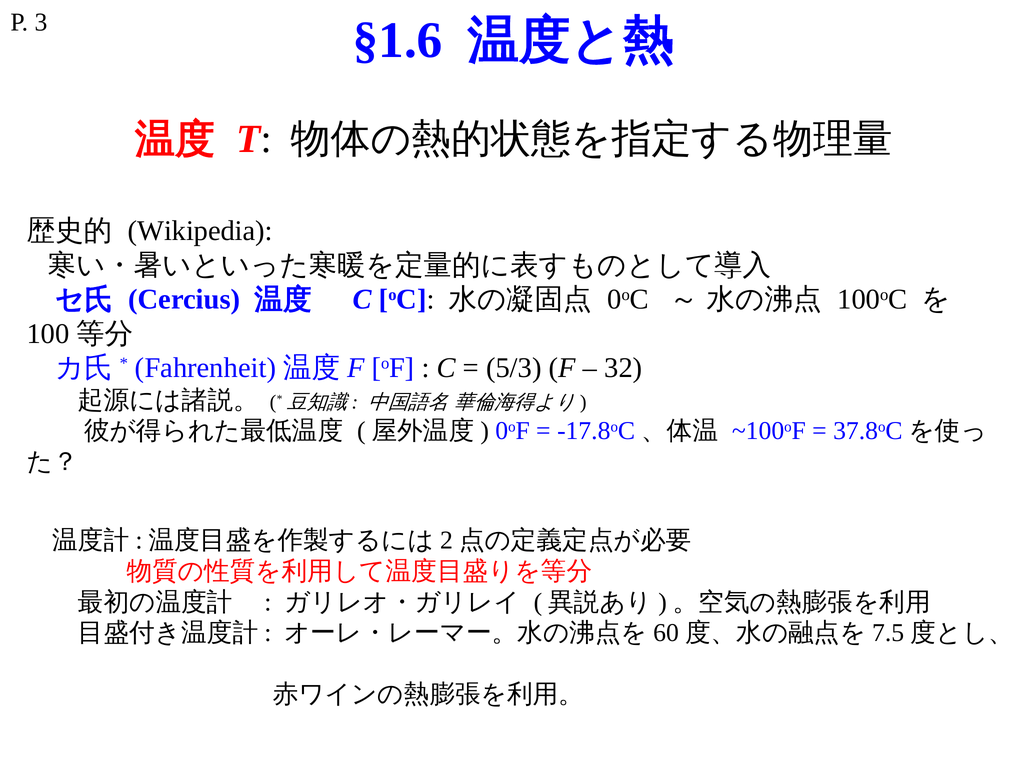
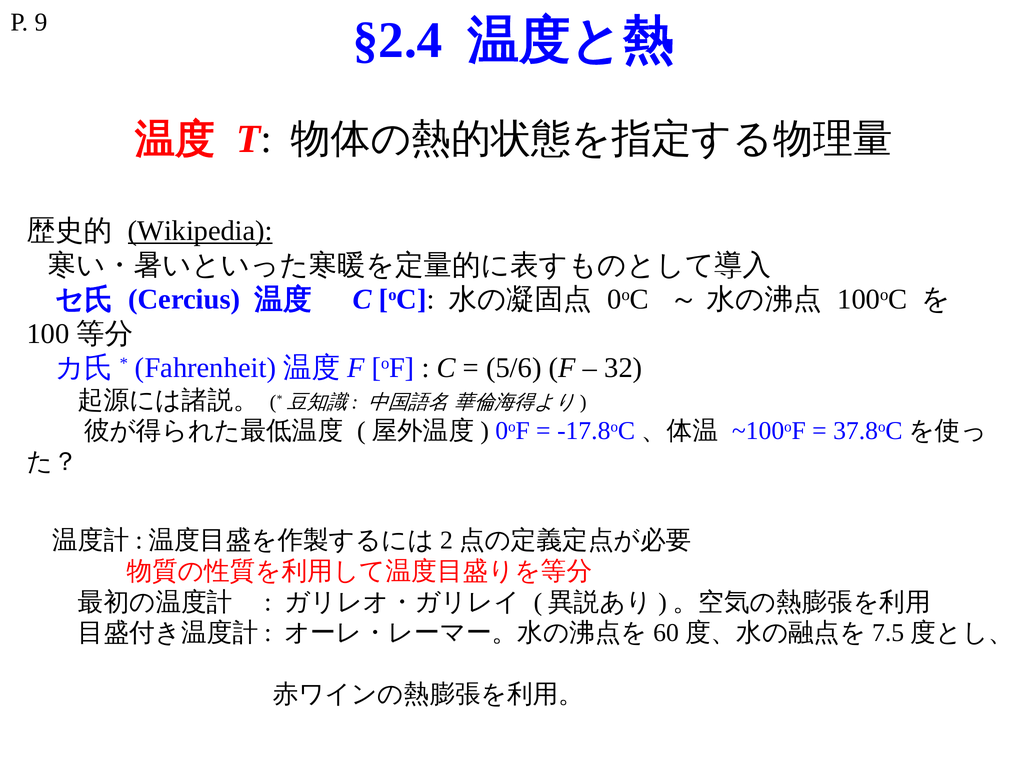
3: 3 -> 9
§1.6: §1.6 -> §2.4
Wikipedia underline: none -> present
5/3: 5/3 -> 5/6
